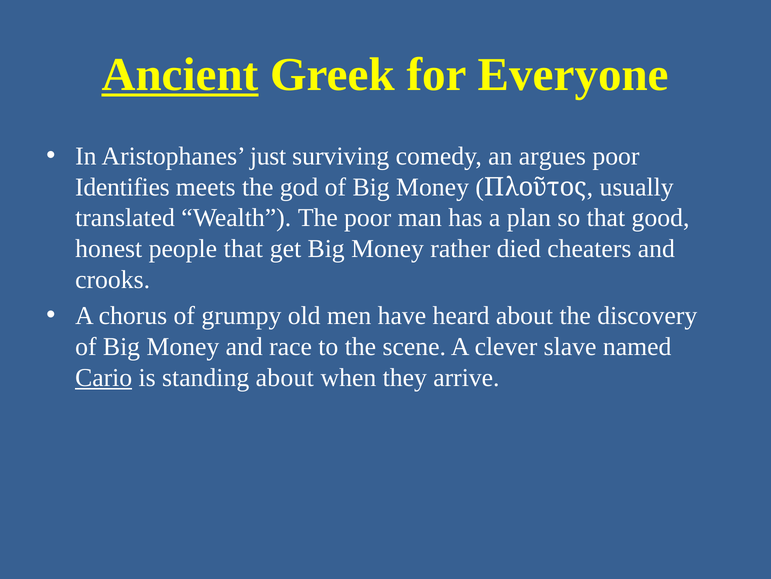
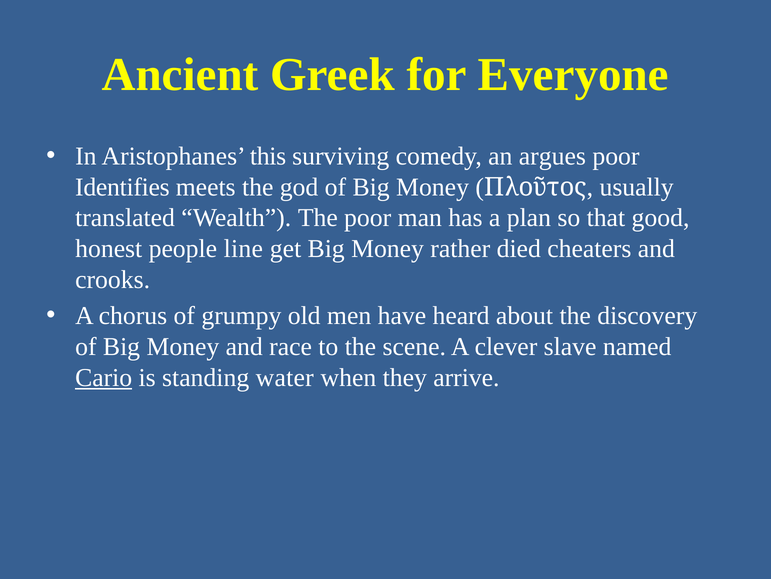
Ancient underline: present -> none
just: just -> this
people that: that -> line
standing about: about -> water
